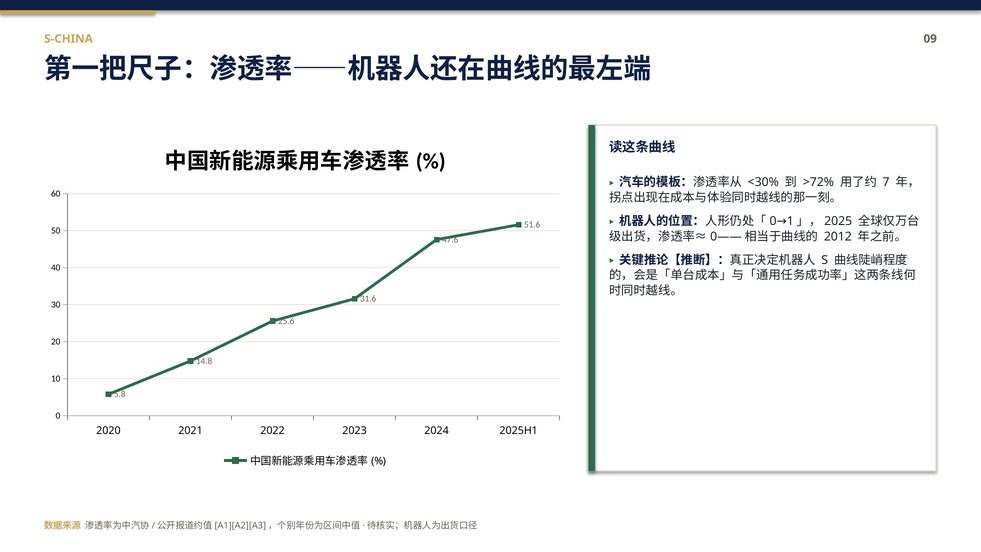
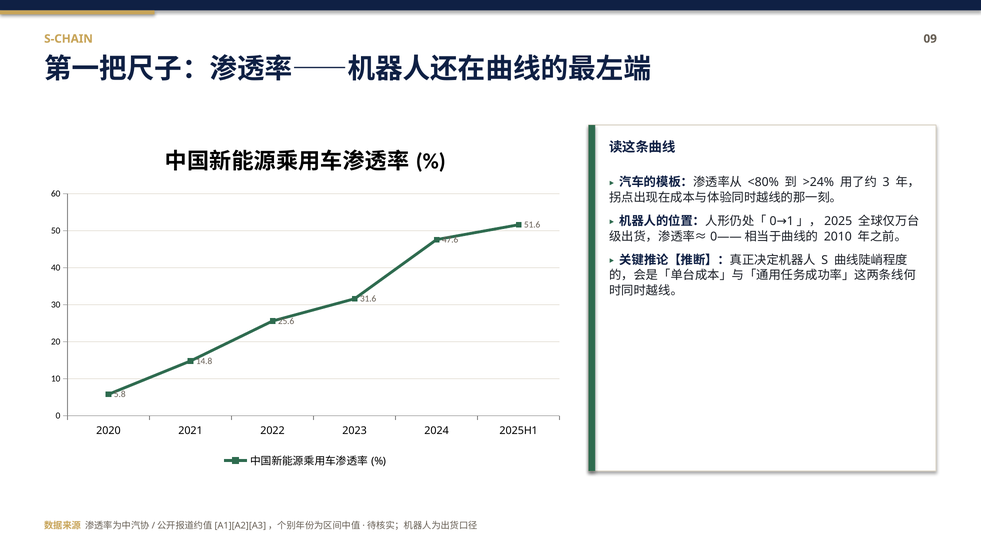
S-CHINA: S-CHINA -> S-CHAIN
<30%: <30% -> <80%
>72%: >72% -> >24%
7: 7 -> 3
2012: 2012 -> 2010
